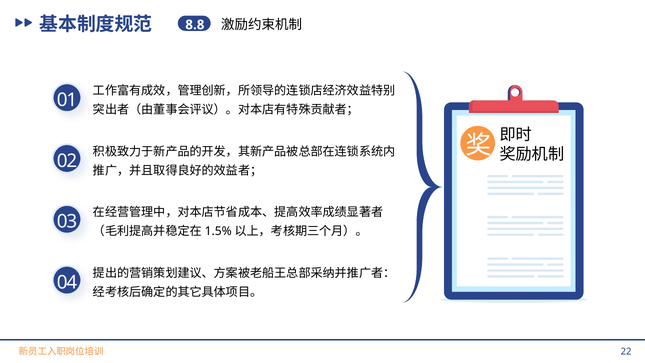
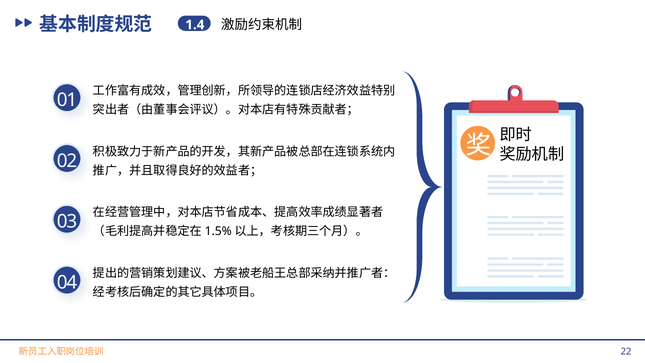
8.8: 8.8 -> 1.4
